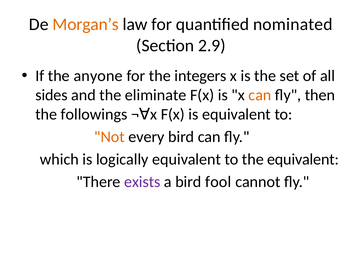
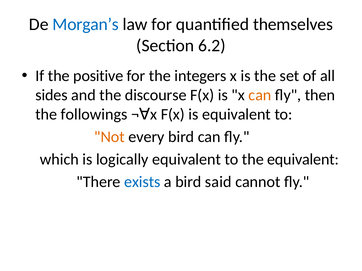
Morgan’s colour: orange -> blue
nominated: nominated -> themselves
2.9: 2.9 -> 6.2
anyone: anyone -> positive
eliminate: eliminate -> discourse
exists colour: purple -> blue
fool: fool -> said
